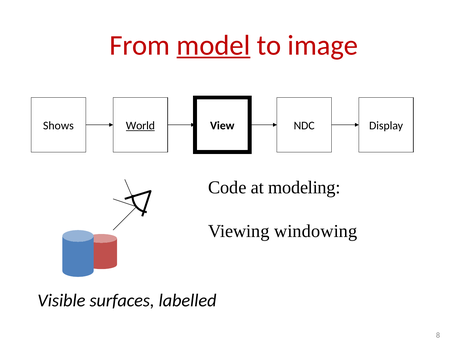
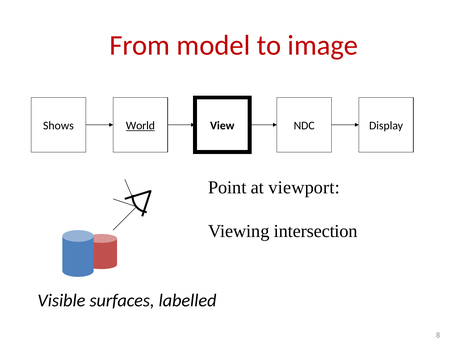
model underline: present -> none
Code: Code -> Point
modeling: modeling -> viewport
windowing: windowing -> intersection
